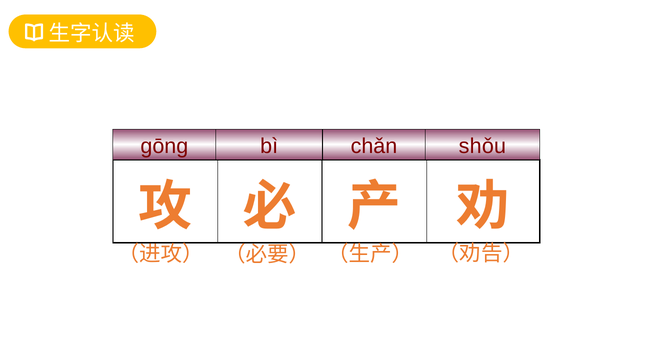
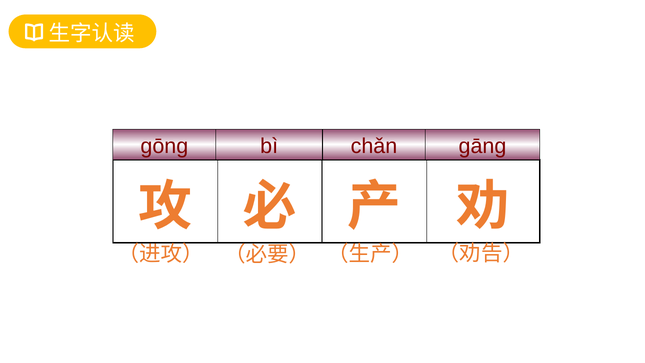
shǒu: shǒu -> gāng
